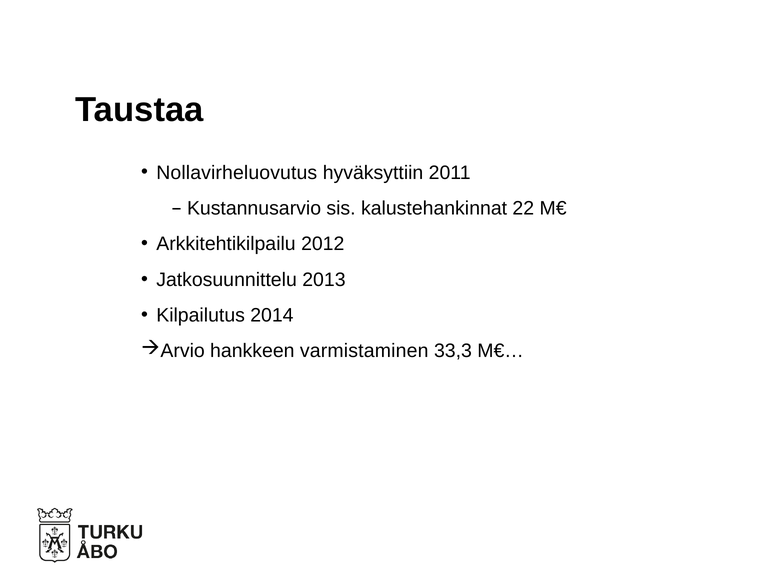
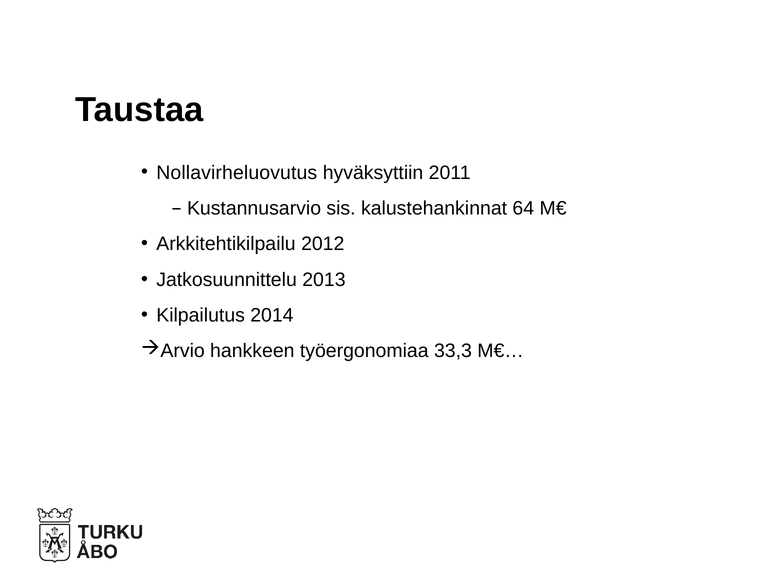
22: 22 -> 64
varmistaminen: varmistaminen -> työergonomiaa
